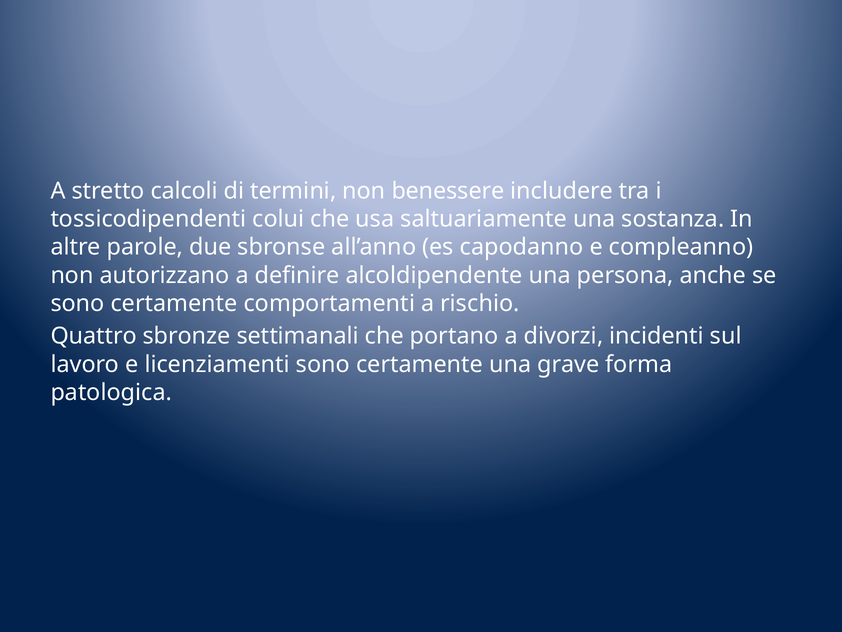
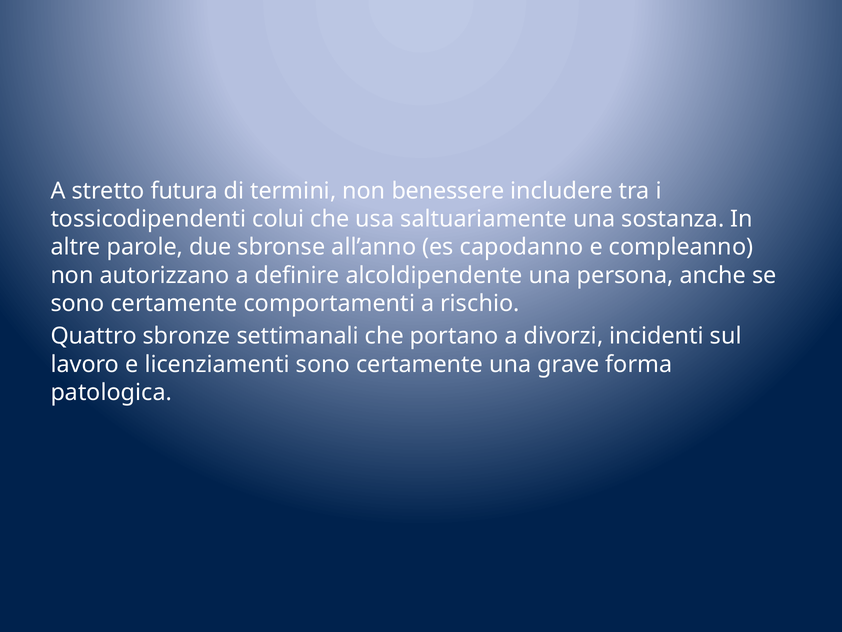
calcoli: calcoli -> futura
